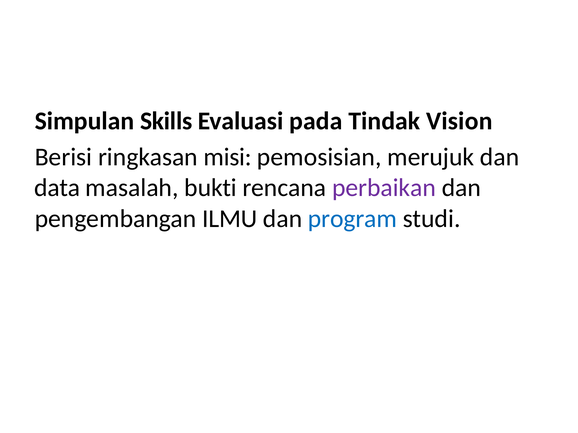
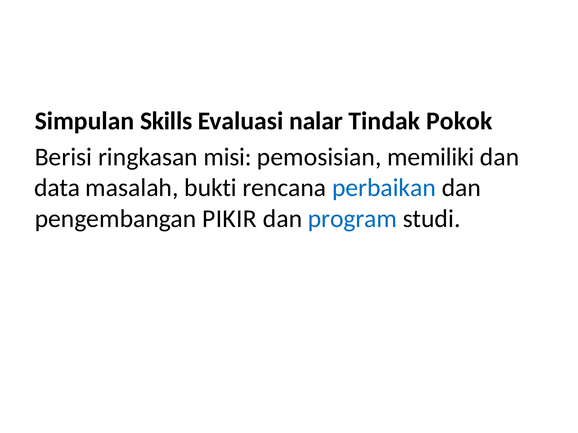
pada: pada -> nalar
Vision: Vision -> Pokok
merujuk: merujuk -> memiliki
perbaikan colour: purple -> blue
ILMU: ILMU -> PIKIR
